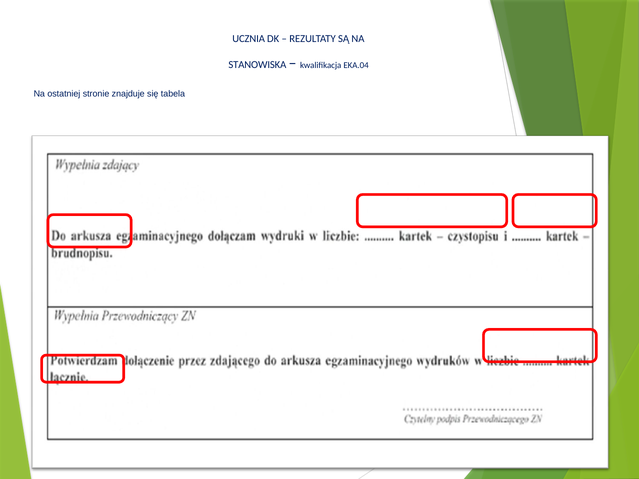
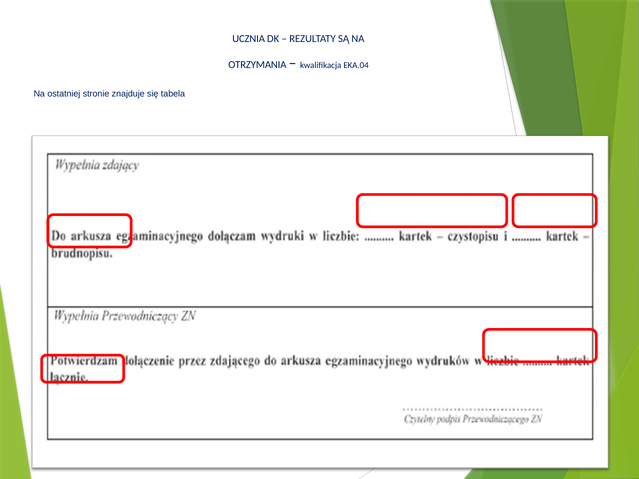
STANOWISKA: STANOWISKA -> OTRZYMANIA
